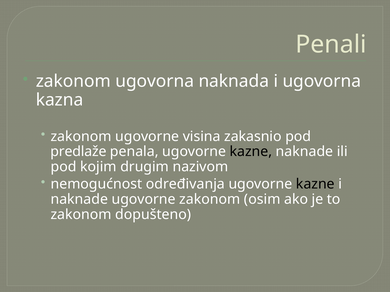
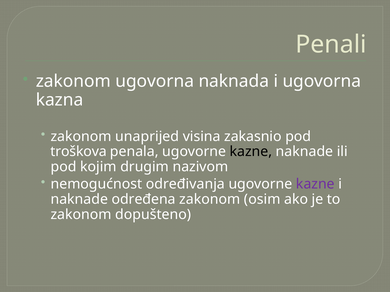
zakonom ugovorne: ugovorne -> unaprijed
predlaže: predlaže -> troškova
kazne at (315, 184) colour: black -> purple
naknade ugovorne: ugovorne -> određena
